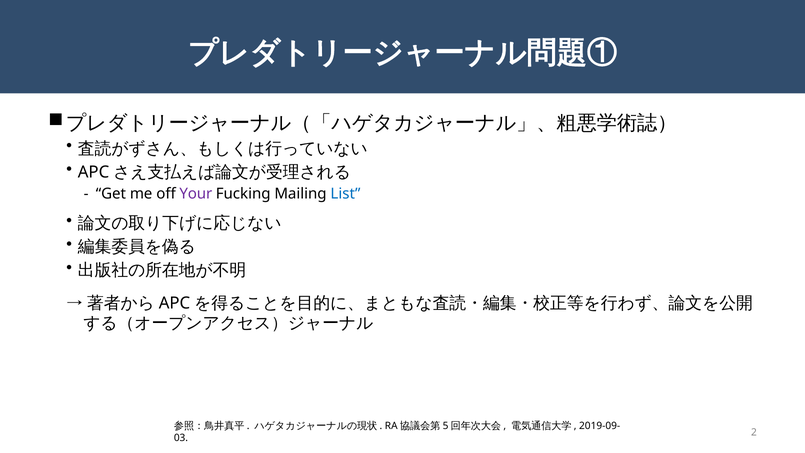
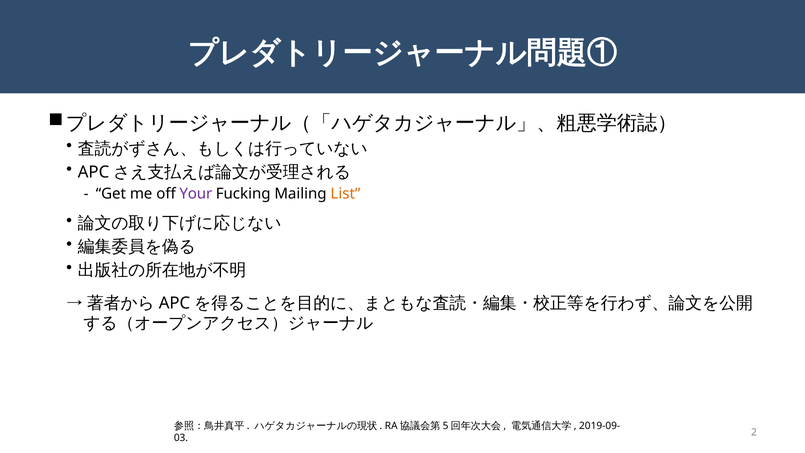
List colour: blue -> orange
